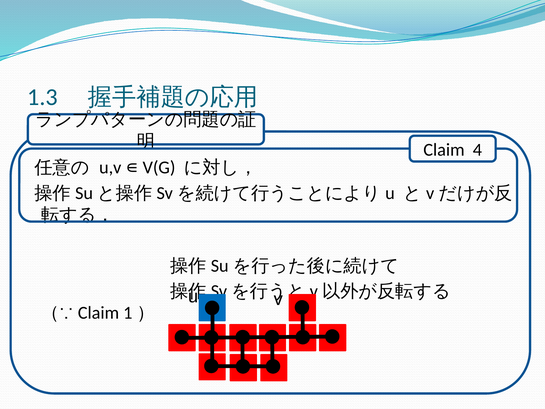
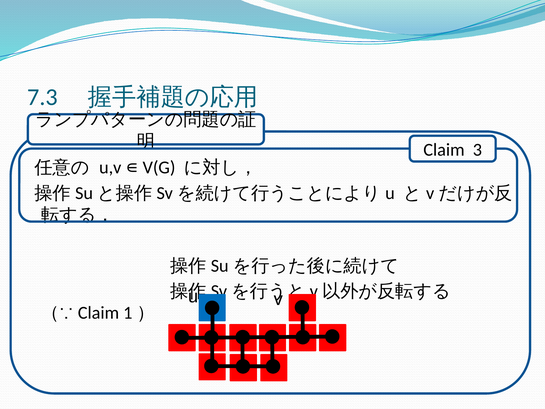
1.3: 1.3 -> 7.3
4: 4 -> 3
